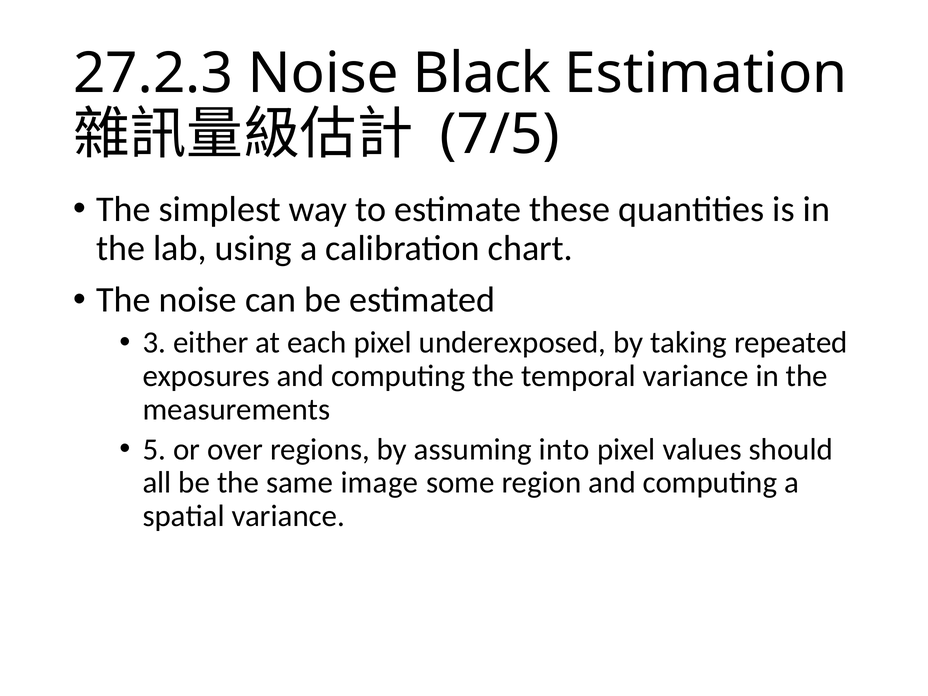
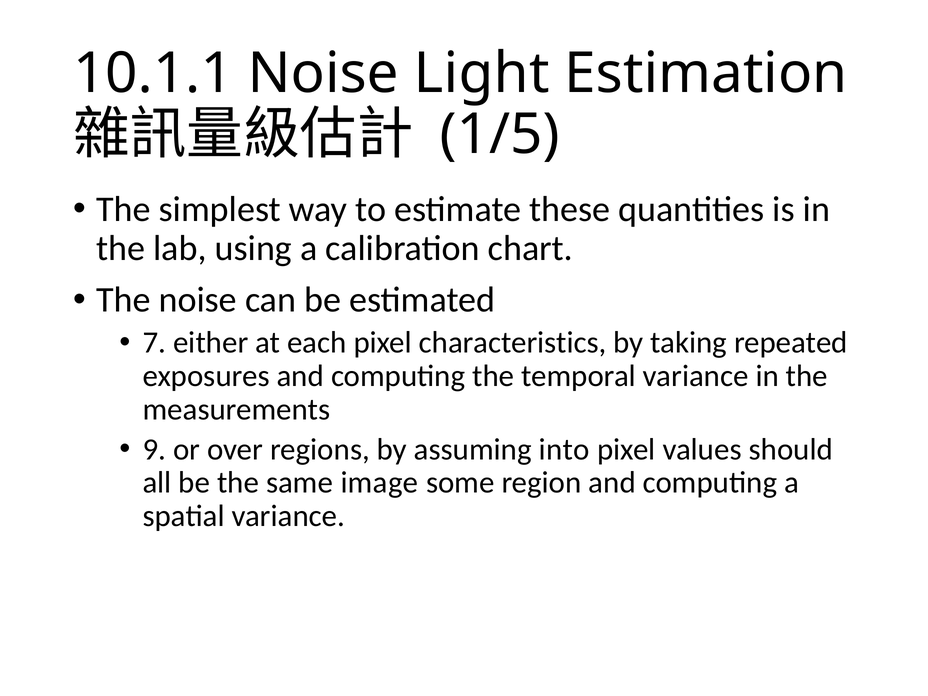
27.2.3: 27.2.3 -> 10.1.1
Black: Black -> Light
7/5: 7/5 -> 1/5
3: 3 -> 7
underexposed: underexposed -> characteristics
5: 5 -> 9
